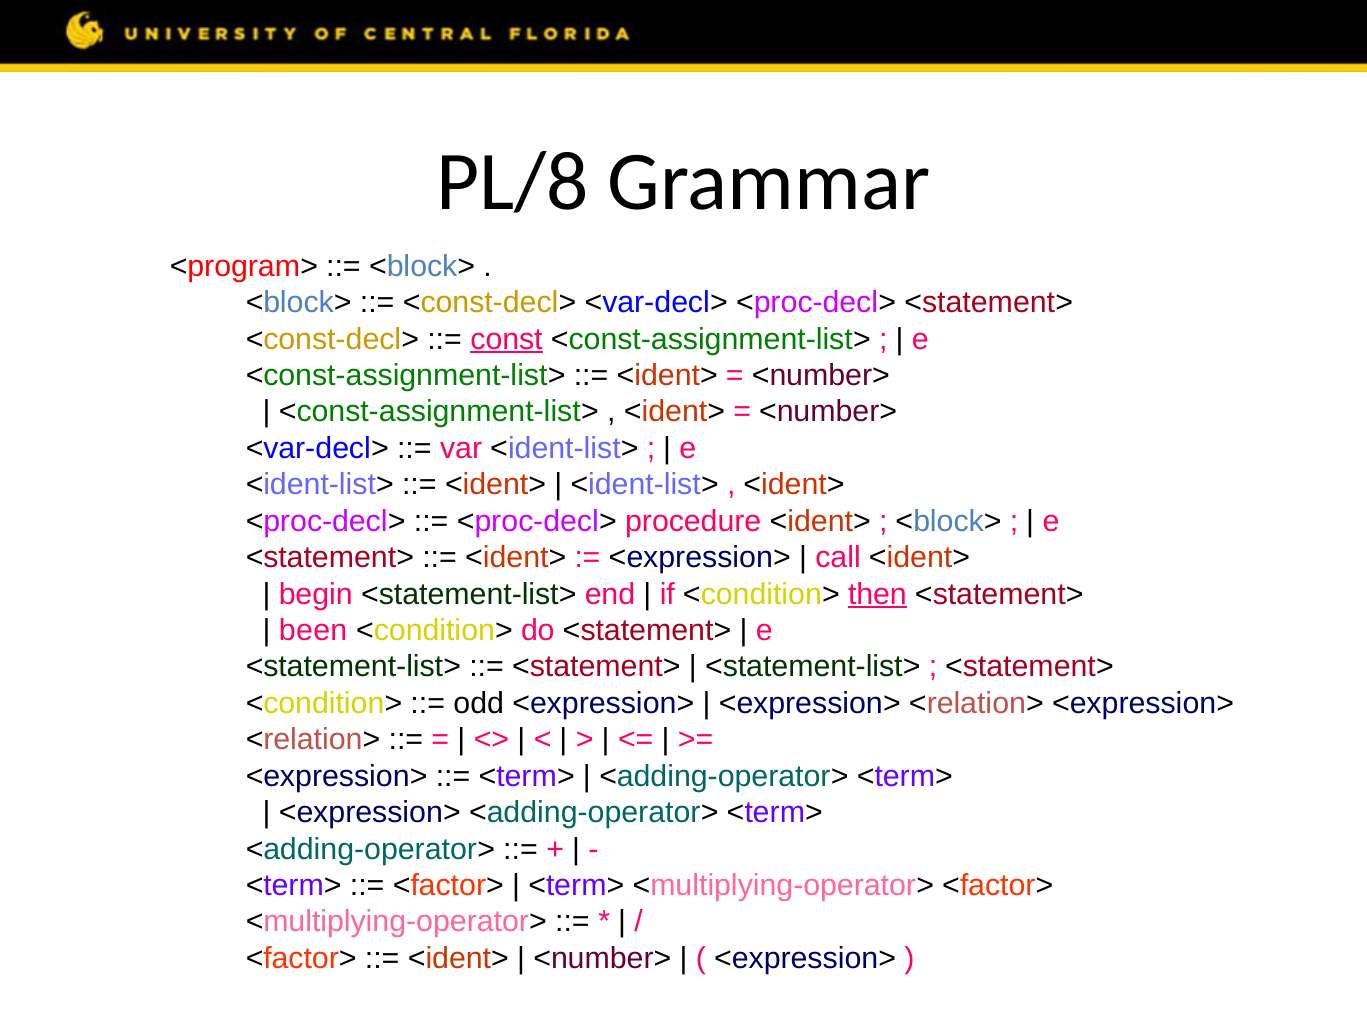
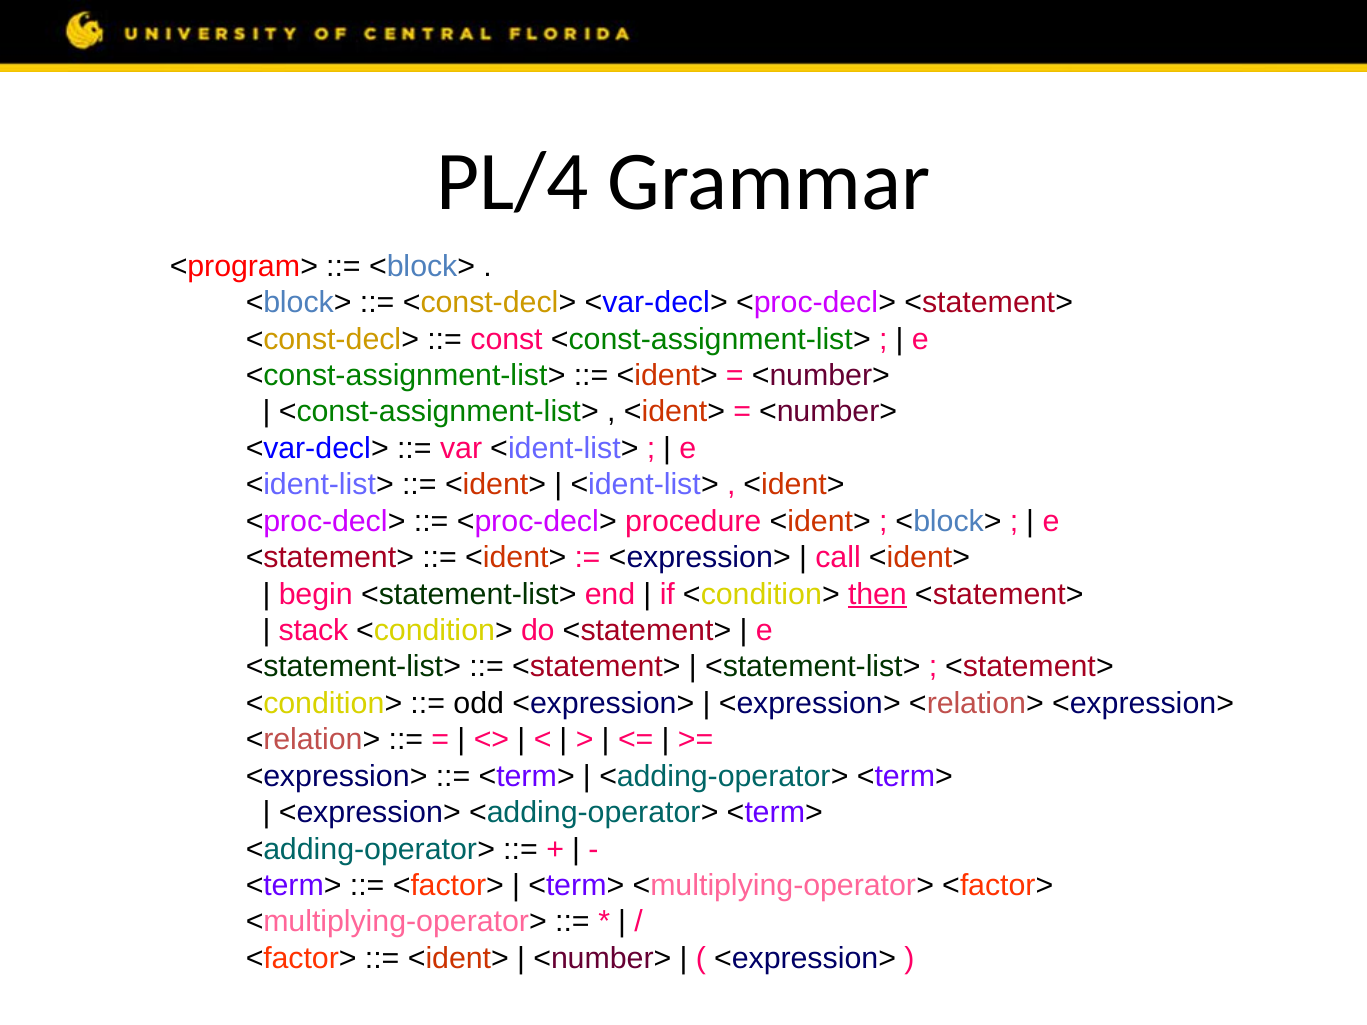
PL/8: PL/8 -> PL/4
const underline: present -> none
been: been -> stack
